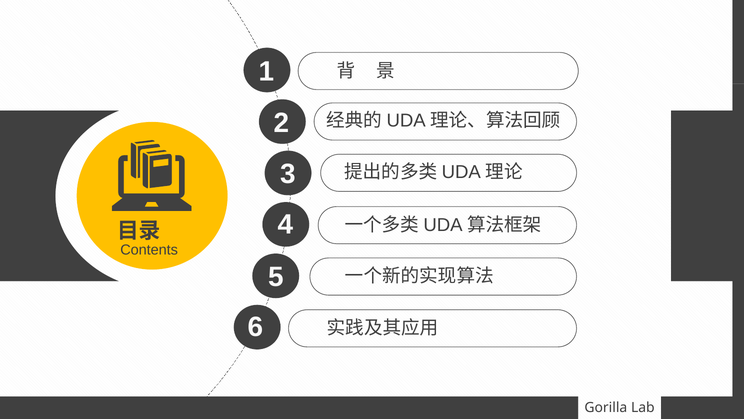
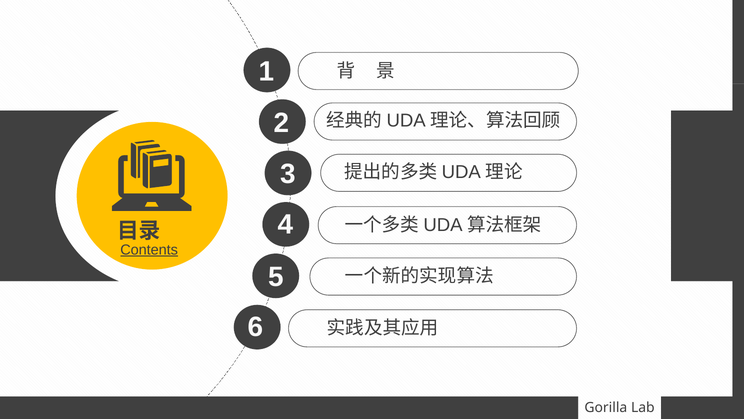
Contents underline: none -> present
